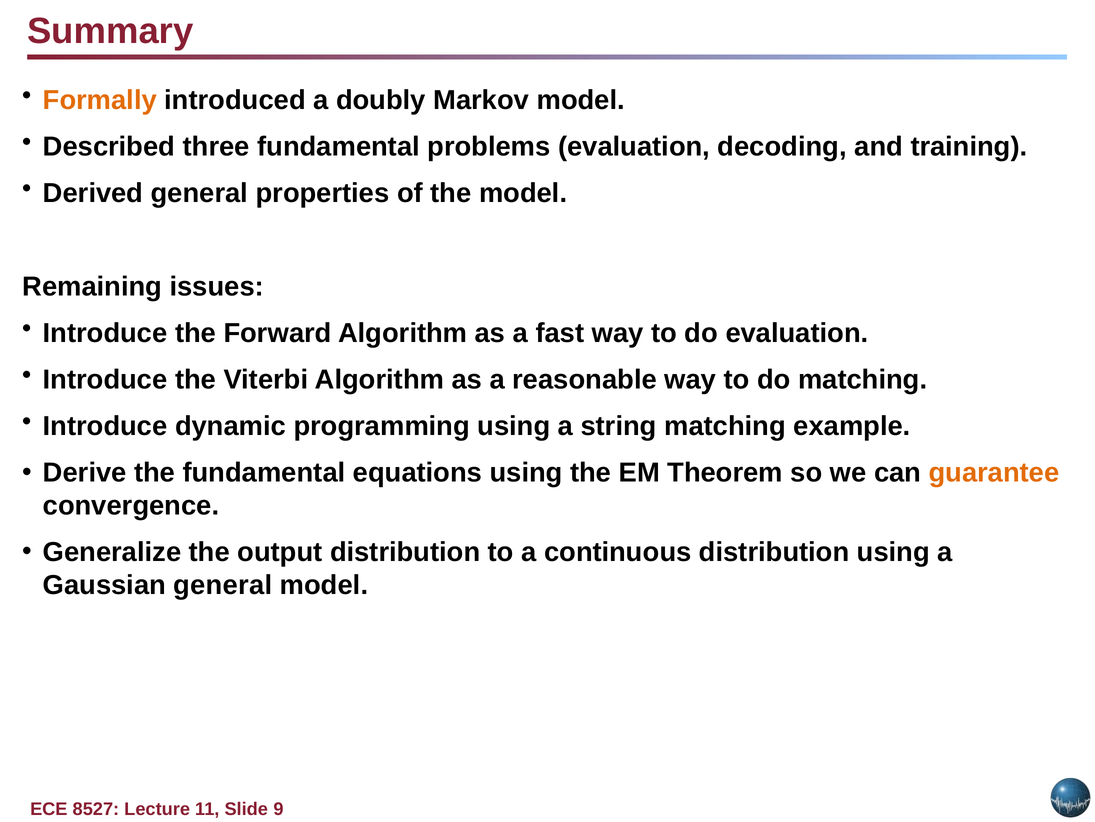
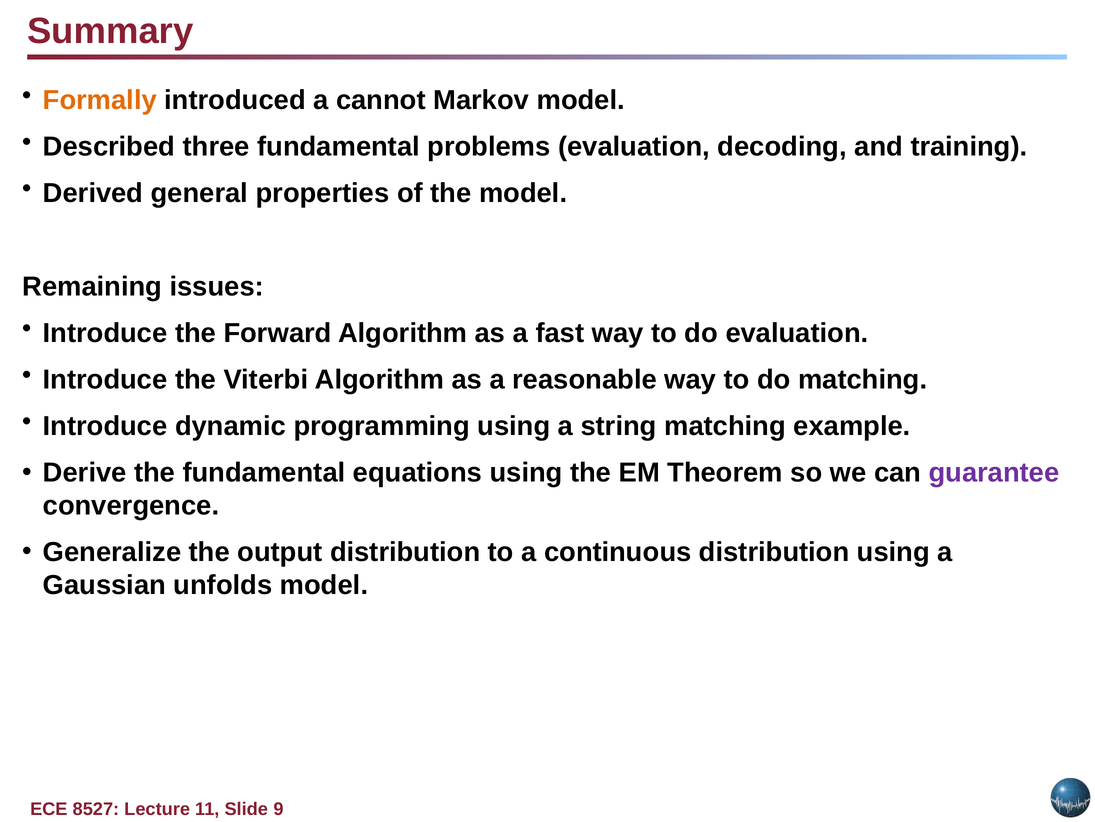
doubly: doubly -> cannot
guarantee colour: orange -> purple
Gaussian general: general -> unfolds
